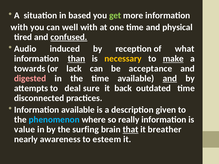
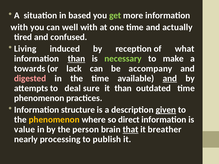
physical: physical -> actually
confused underline: present -> none
Audio: Audio -> Living
necessary colour: yellow -> light green
make underline: present -> none
acceptance: acceptance -> accompany
it back: back -> than
disconnected at (39, 98): disconnected -> phenomenon
Information available: available -> structure
given underline: none -> present
phenomenon at (54, 120) colour: light blue -> yellow
really: really -> direct
surfing: surfing -> person
awareness: awareness -> processing
esteem: esteem -> publish
